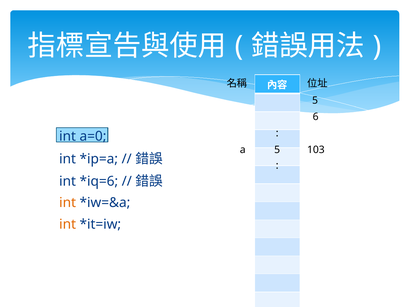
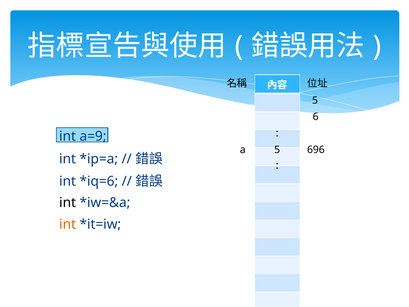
a=0: a=0 -> a=9
103: 103 -> 696
int at (68, 203) colour: orange -> black
